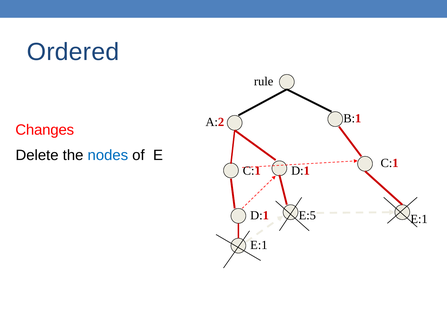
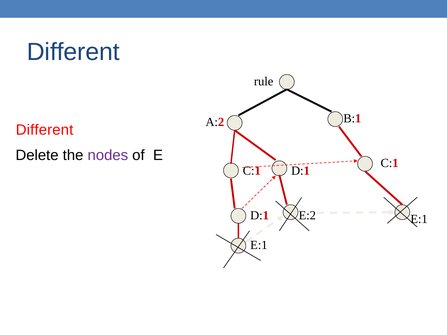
Ordered at (73, 52): Ordered -> Different
Changes at (45, 130): Changes -> Different
nodes colour: blue -> purple
E:5: E:5 -> E:2
